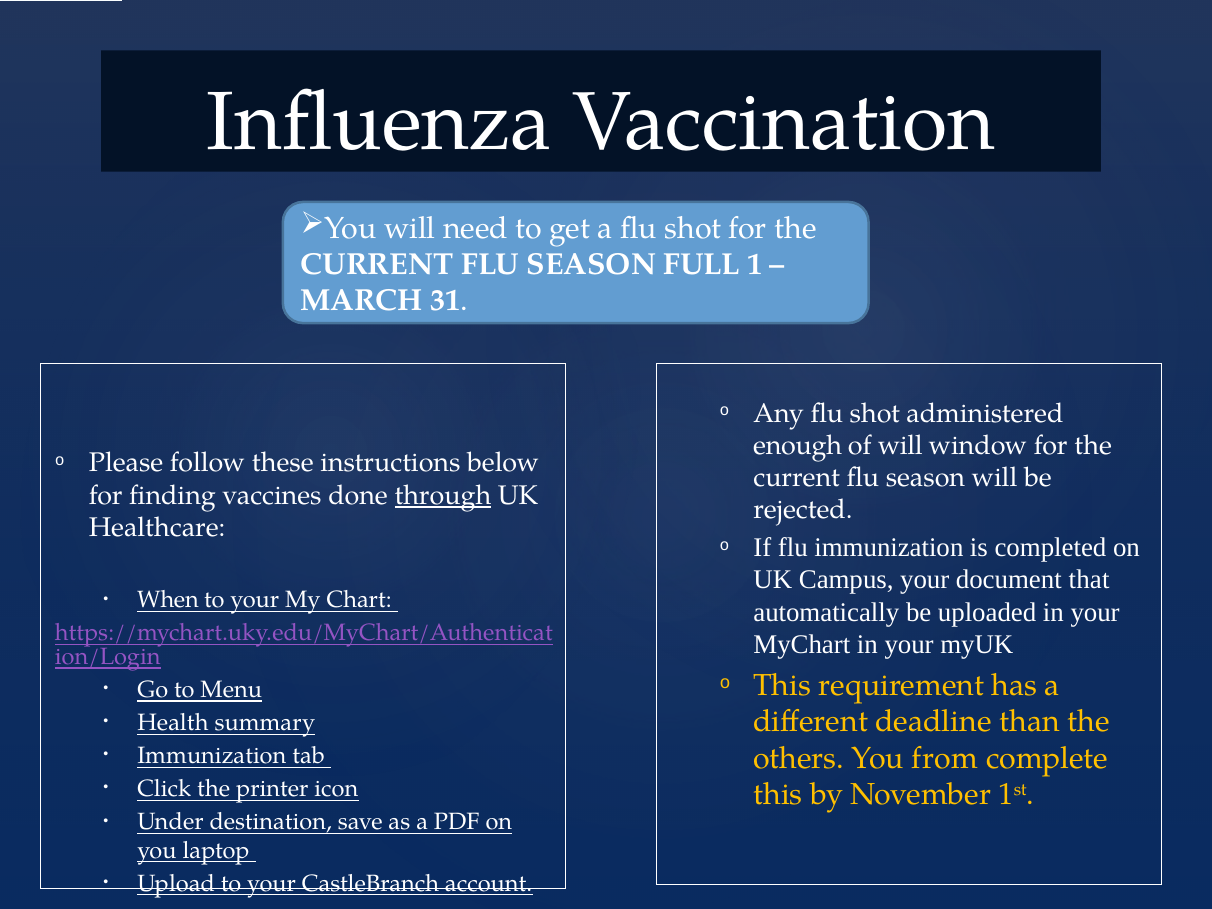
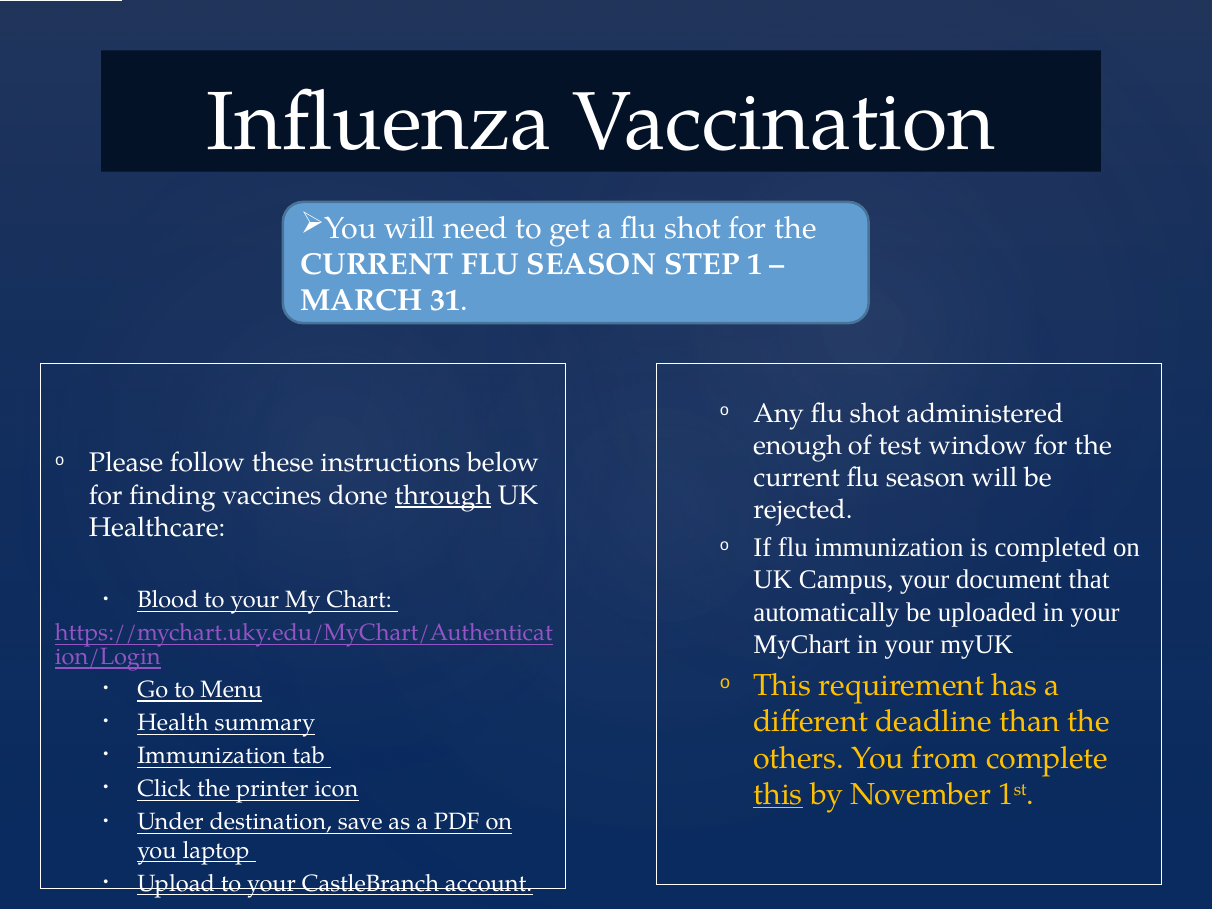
FULL: FULL -> STEP
of will: will -> test
When: When -> Blood
this at (778, 794) underline: none -> present
